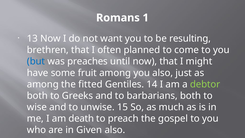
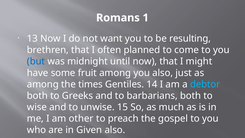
preaches: preaches -> midnight
fitted: fitted -> times
debtor colour: light green -> light blue
death: death -> other
